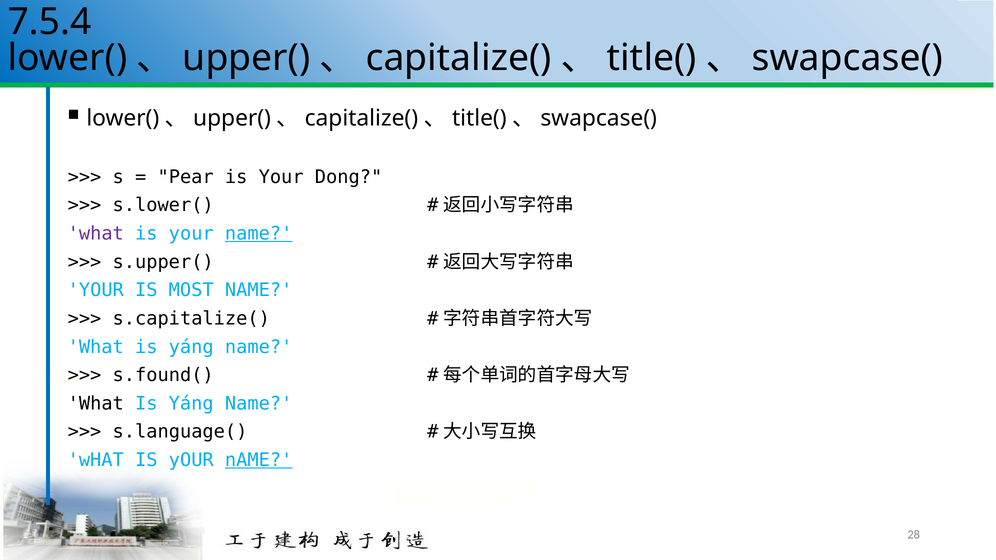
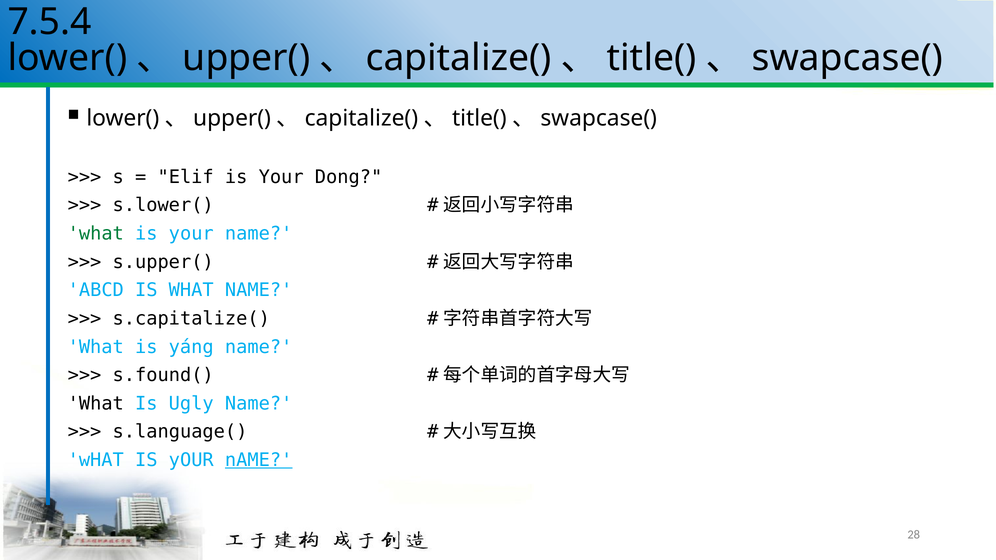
Pear: Pear -> Elif
what at (96, 234) colour: purple -> green
name at (259, 234) underline: present -> none
YOUR at (96, 290): YOUR -> ABCD
IS MOST: MOST -> WHAT
Yáng at (191, 404): Yáng -> Ugly
